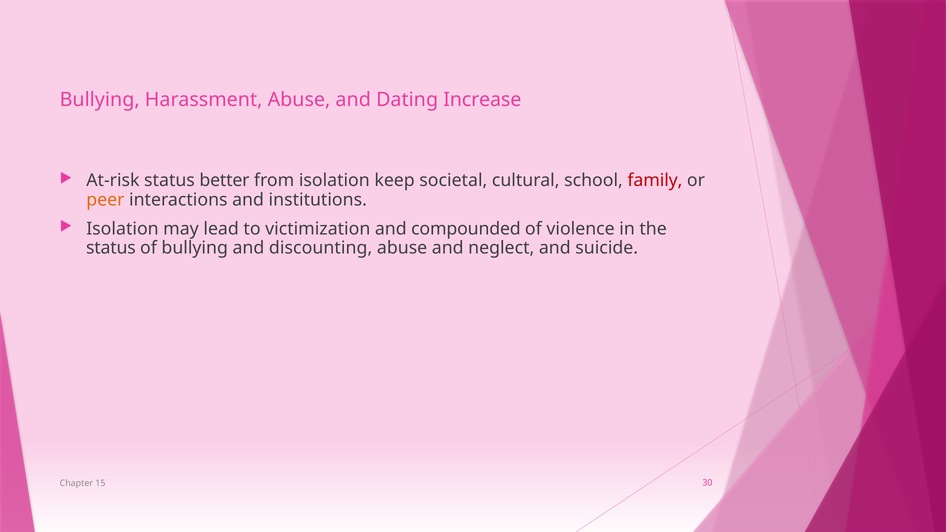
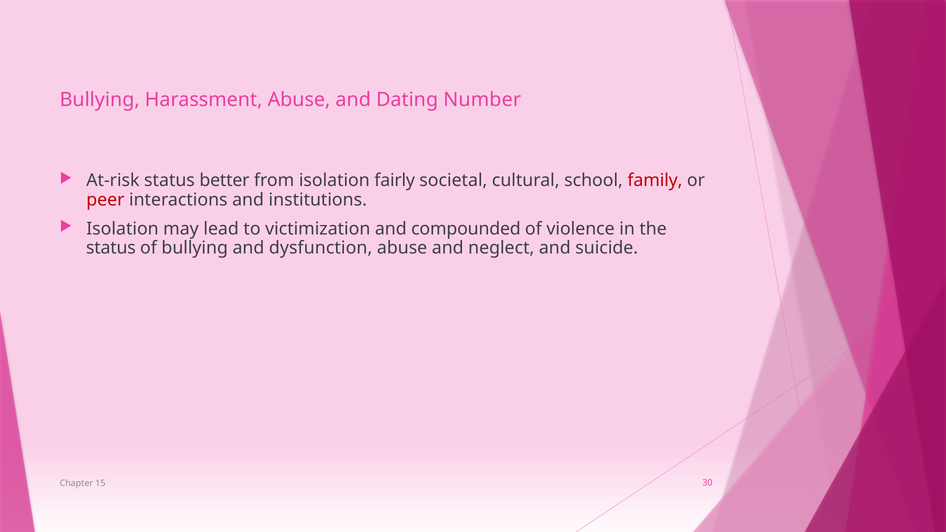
Increase: Increase -> Number
keep: keep -> fairly
peer colour: orange -> red
discounting: discounting -> dysfunction
